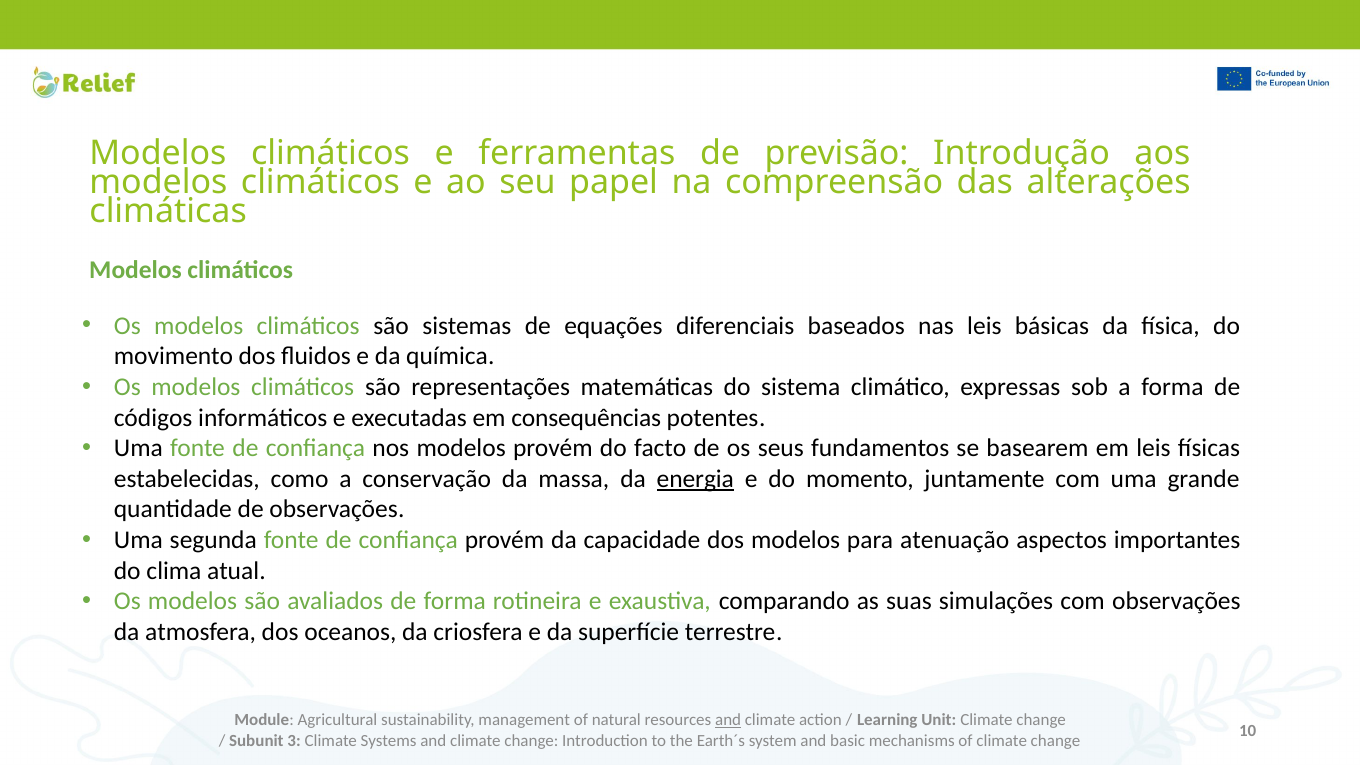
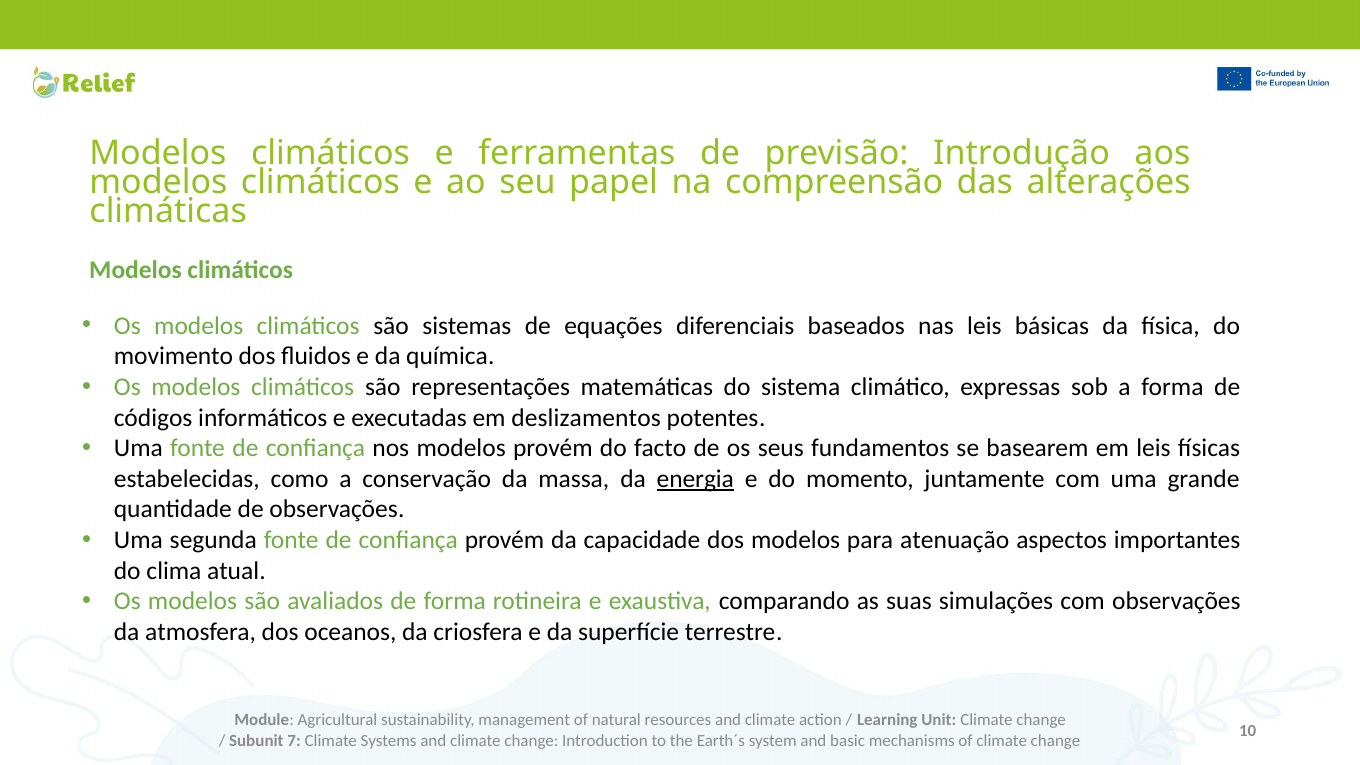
consequências: consequências -> deslizamentos
and at (728, 720) underline: present -> none
3: 3 -> 7
